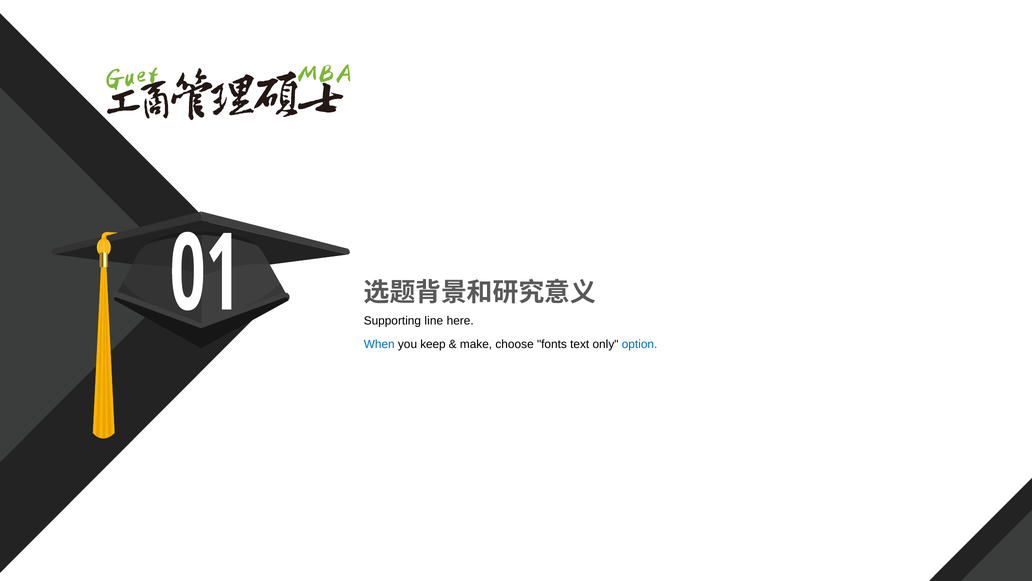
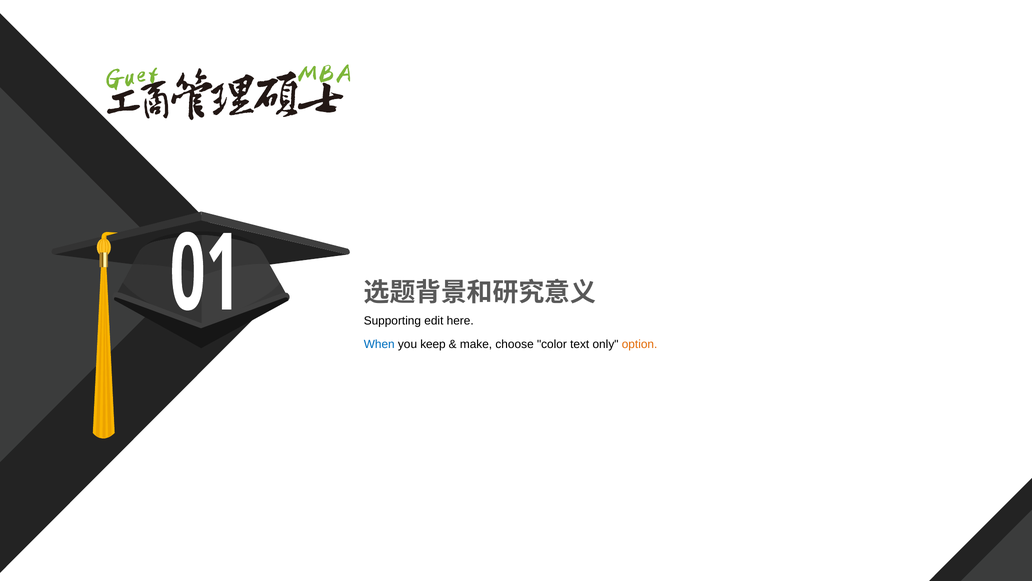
line: line -> edit
fonts: fonts -> color
option colour: blue -> orange
